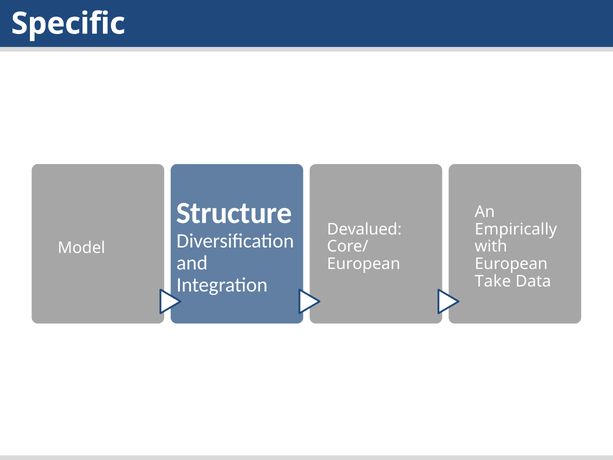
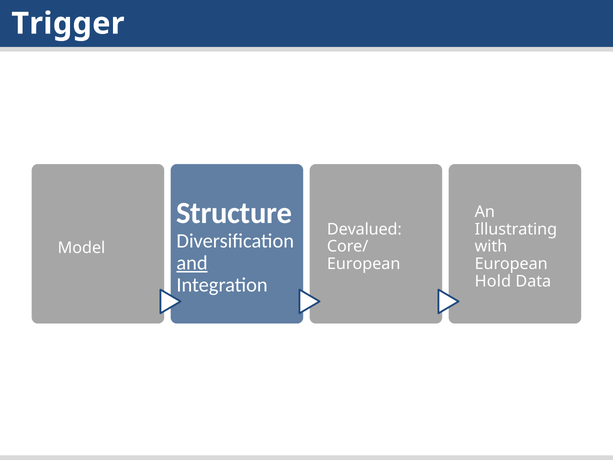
Specific: Specific -> Trigger
Empirically: Empirically -> Illustrating
and underline: none -> present
Take: Take -> Hold
